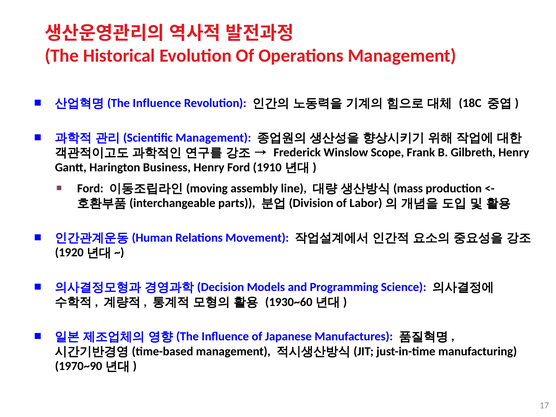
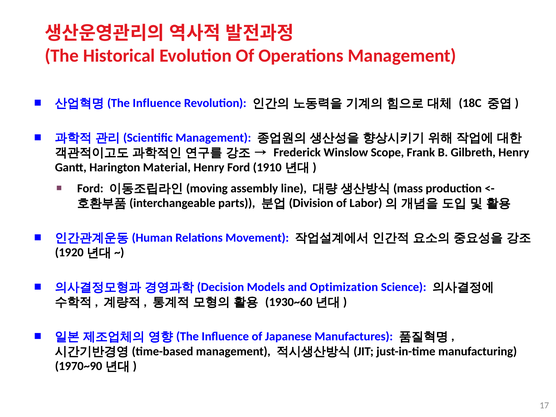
Business: Business -> Material
Programming: Programming -> Optimization
